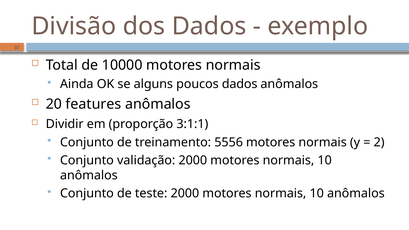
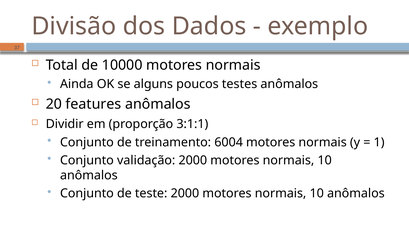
poucos dados: dados -> testes
5556: 5556 -> 6004
2: 2 -> 1
